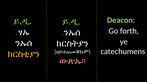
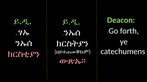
ክርስቲያን colour: yellow -> pink
